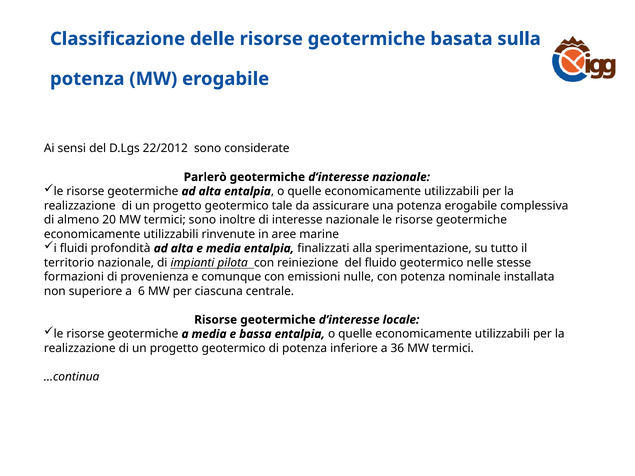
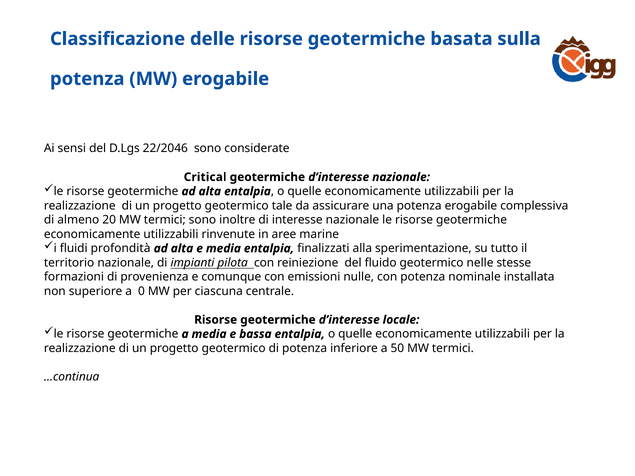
22/2012: 22/2012 -> 22/2046
Parlerò: Parlerò -> Critical
6: 6 -> 0
36: 36 -> 50
